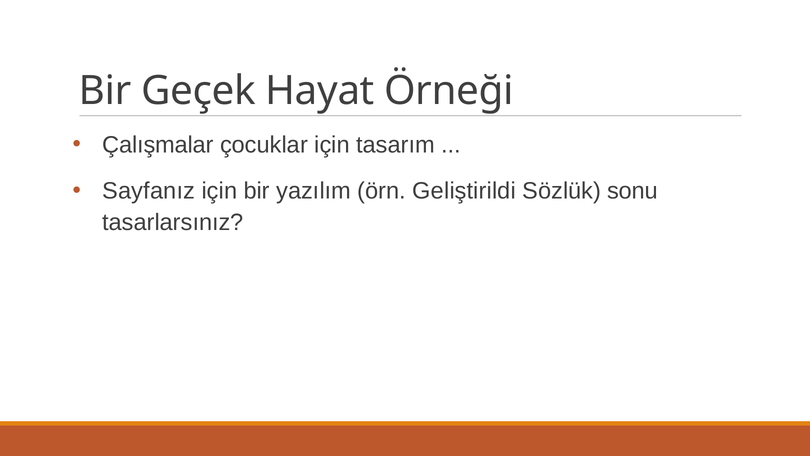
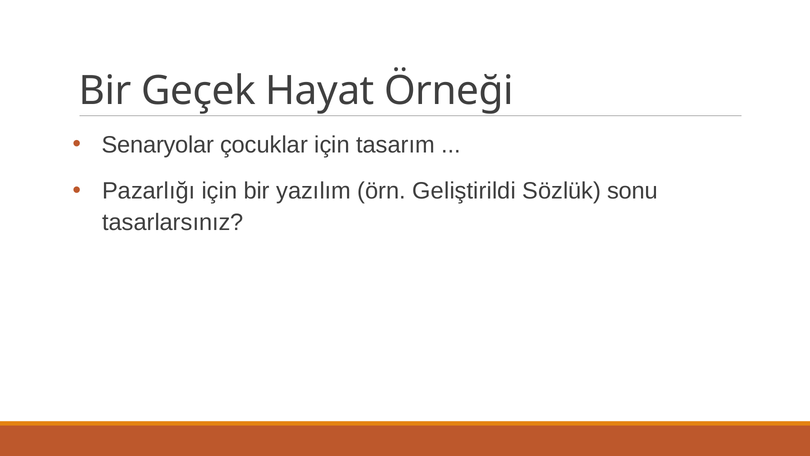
Çalışmalar: Çalışmalar -> Senaryolar
Sayfanız: Sayfanız -> Pazarlığı
